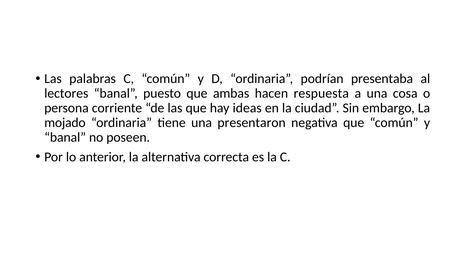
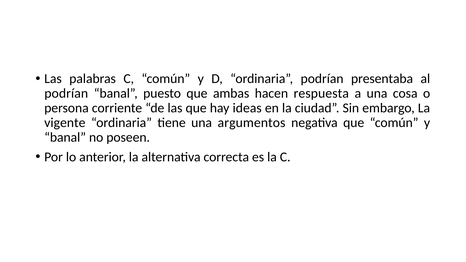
lectores at (66, 93): lectores -> podrían
mojado: mojado -> vigente
presentaron: presentaron -> argumentos
